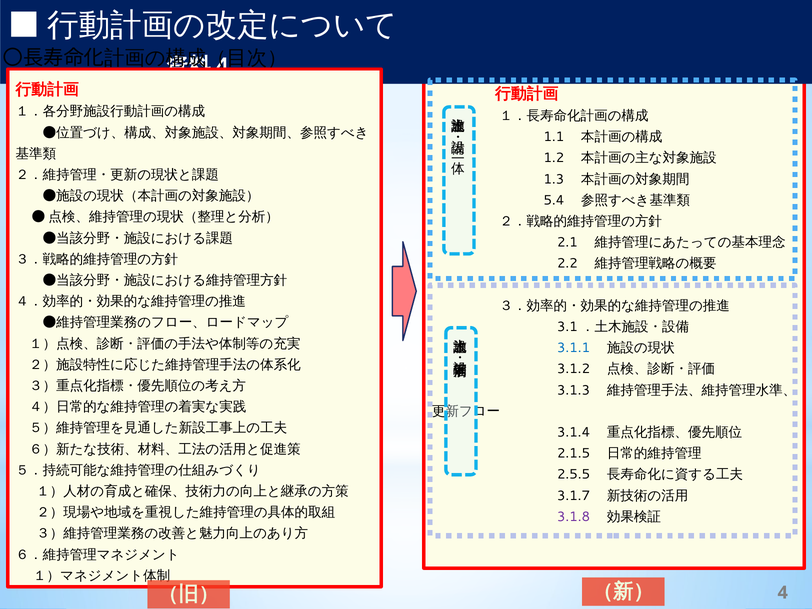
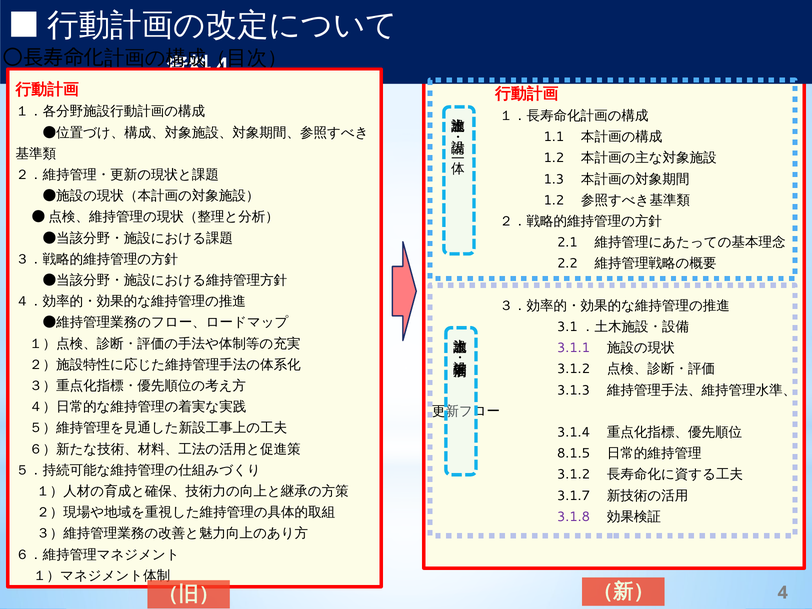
5.4 at (554, 200): 5.4 -> 1.2
3.1.1 colour: blue -> purple
2.1.5: 2.1.5 -> 8.1.5
2.5.5 at (574, 474): 2.5.5 -> 3.1.2
